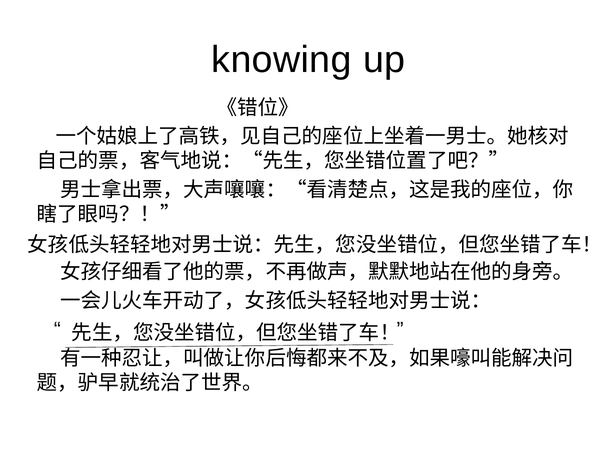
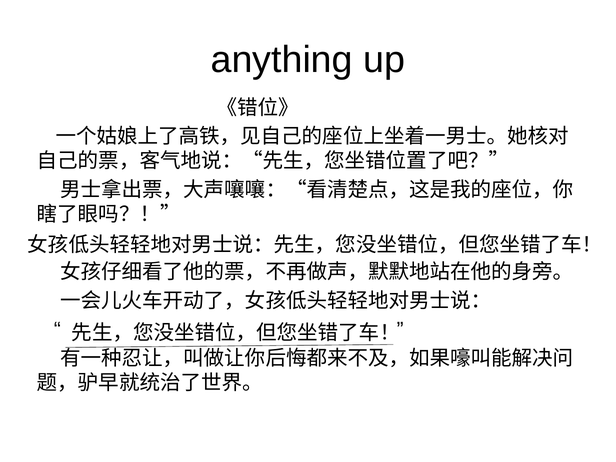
knowing: knowing -> anything
